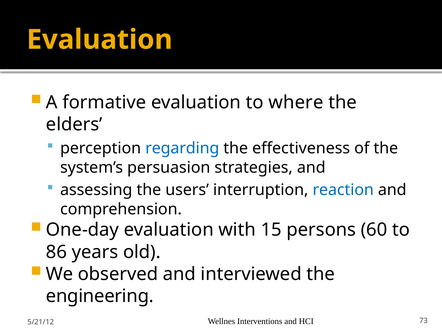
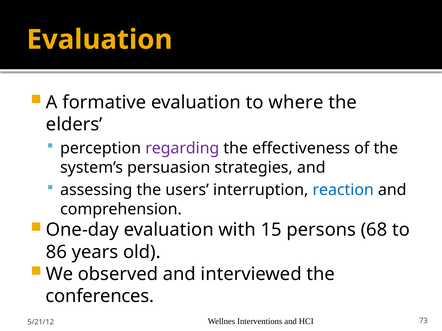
regarding colour: blue -> purple
60: 60 -> 68
engineering: engineering -> conferences
